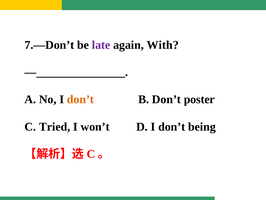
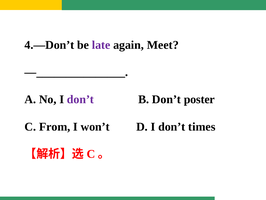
7.—Don’t: 7.—Don’t -> 4.—Don’t
With: With -> Meet
don’t at (80, 99) colour: orange -> purple
Tried: Tried -> From
being: being -> times
